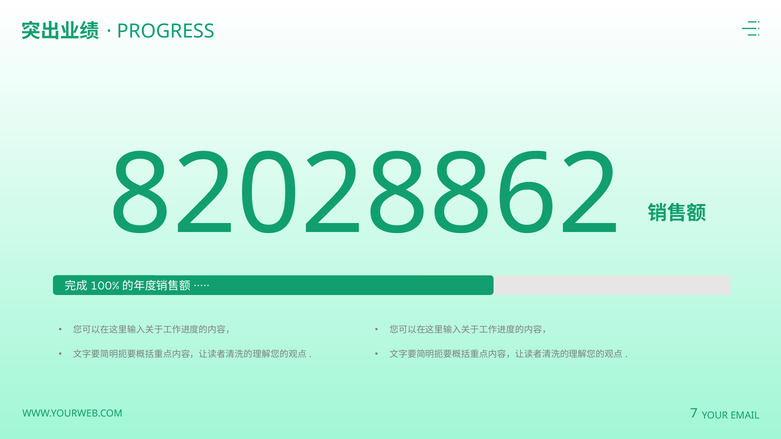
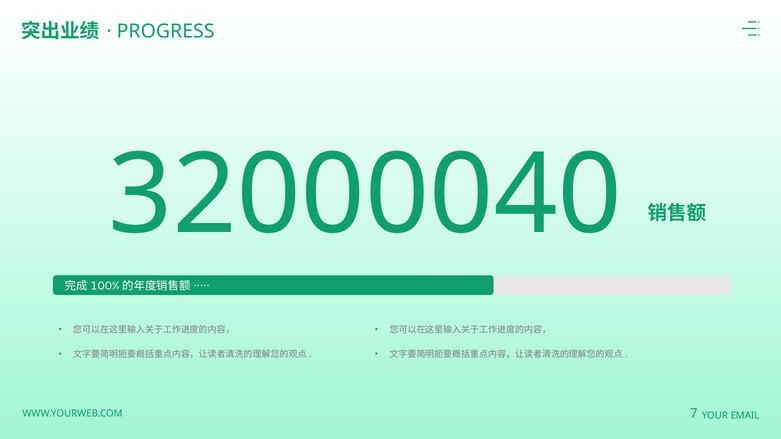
82028862: 82028862 -> 32000040
